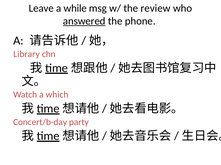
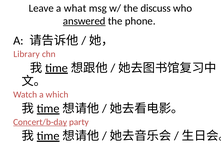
while: while -> what
review: review -> discuss
Concert/b-day underline: none -> present
